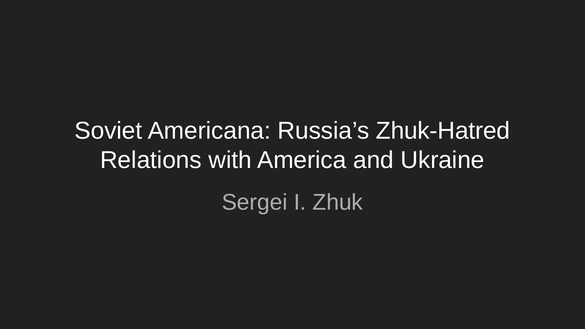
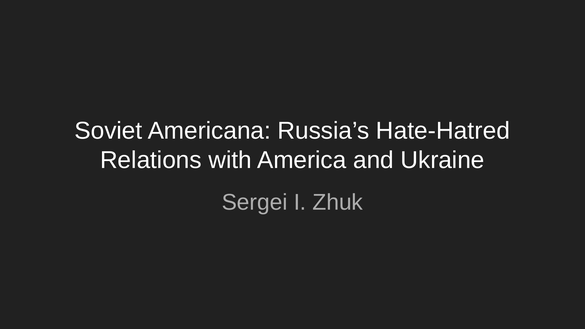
Zhuk-Hatred: Zhuk-Hatred -> Hate-Hatred
